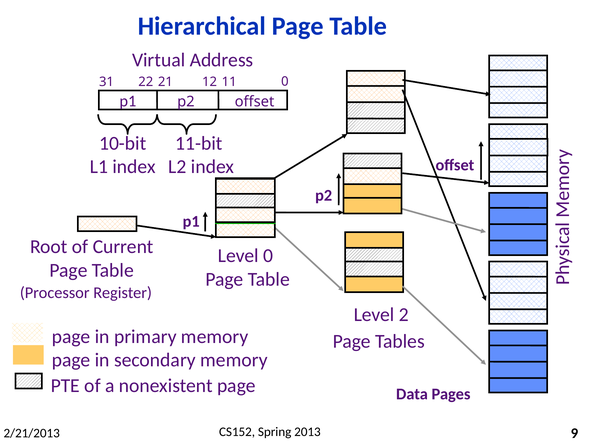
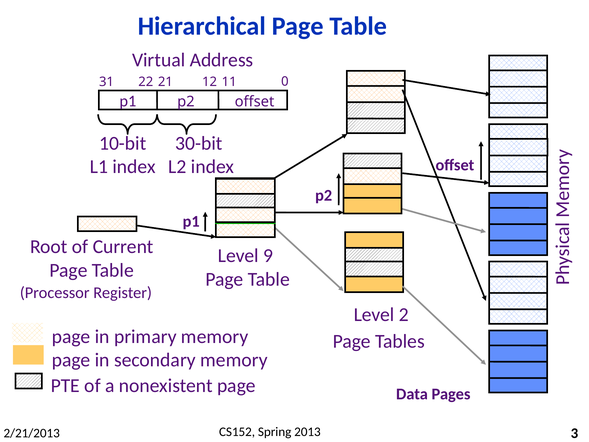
11-bit: 11-bit -> 30-bit
Level 0: 0 -> 9
9: 9 -> 3
